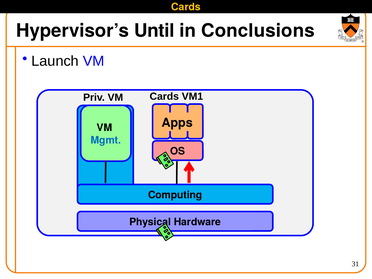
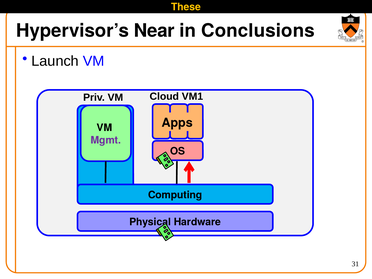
Cards at (186, 7): Cards -> These
Until: Until -> Near
Cards at (164, 97): Cards -> Cloud
Mgmt colour: blue -> purple
